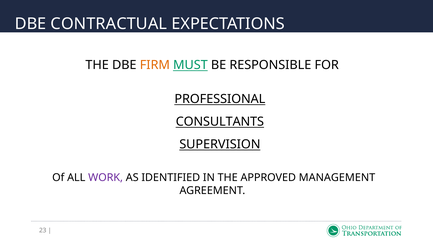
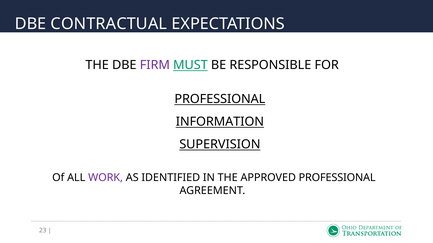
FIRM colour: orange -> purple
CONSULTANTS: CONSULTANTS -> INFORMATION
APPROVED MANAGEMENT: MANAGEMENT -> PROFESSIONAL
